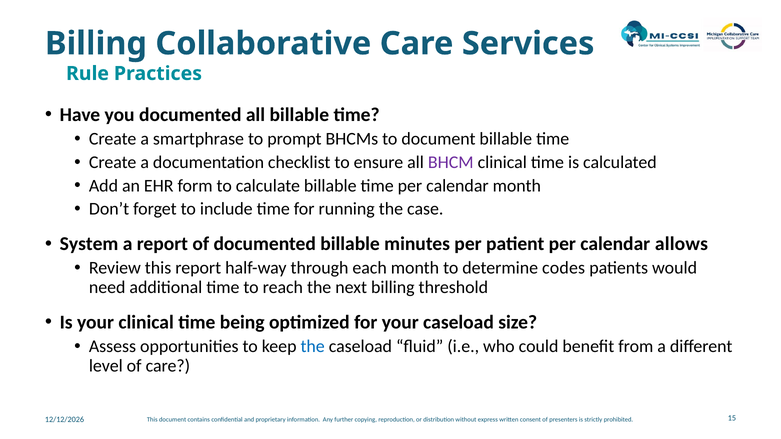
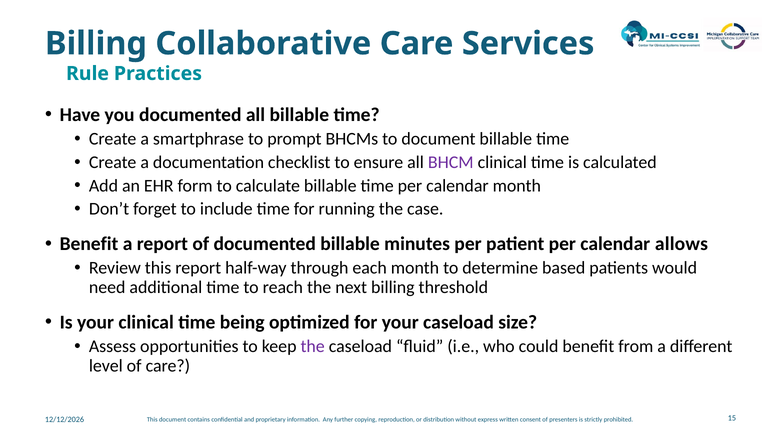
System at (89, 244): System -> Benefit
codes: codes -> based
the at (313, 347) colour: blue -> purple
